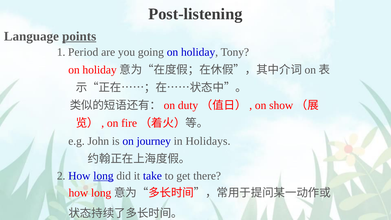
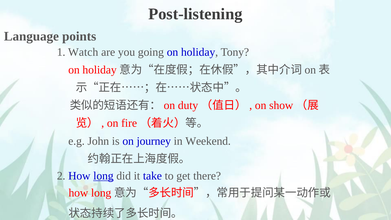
points underline: present -> none
Period: Period -> Watch
Holidays: Holidays -> Weekend
